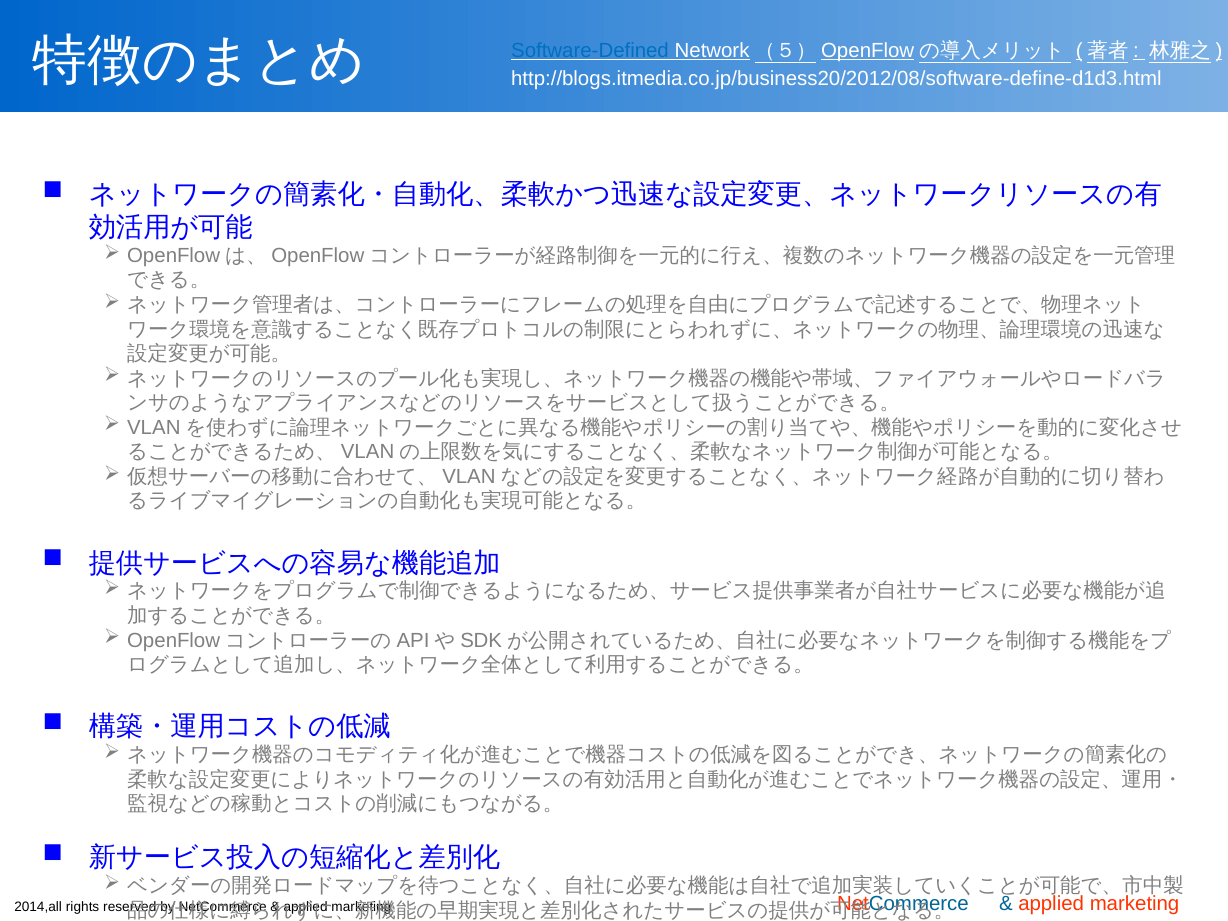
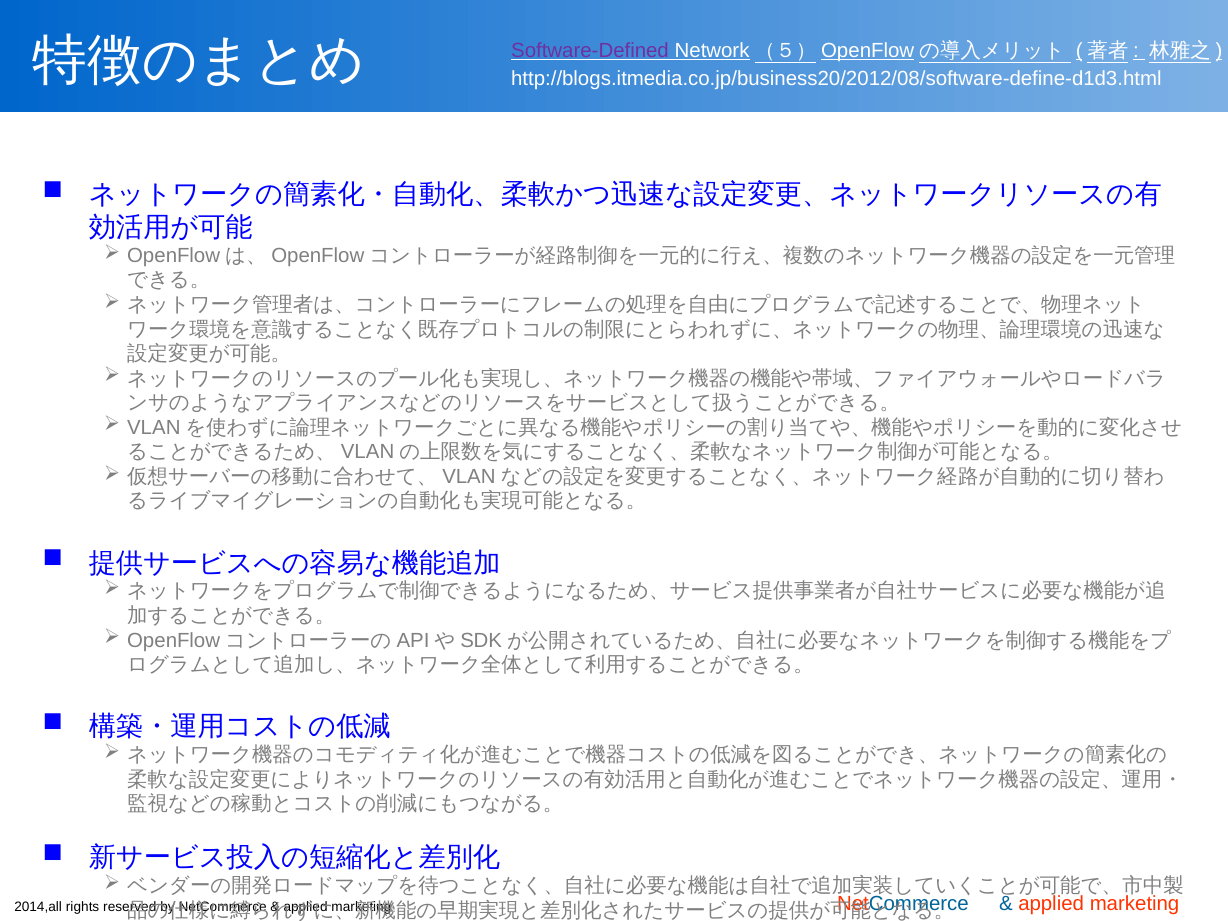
Software-Defined colour: blue -> purple
